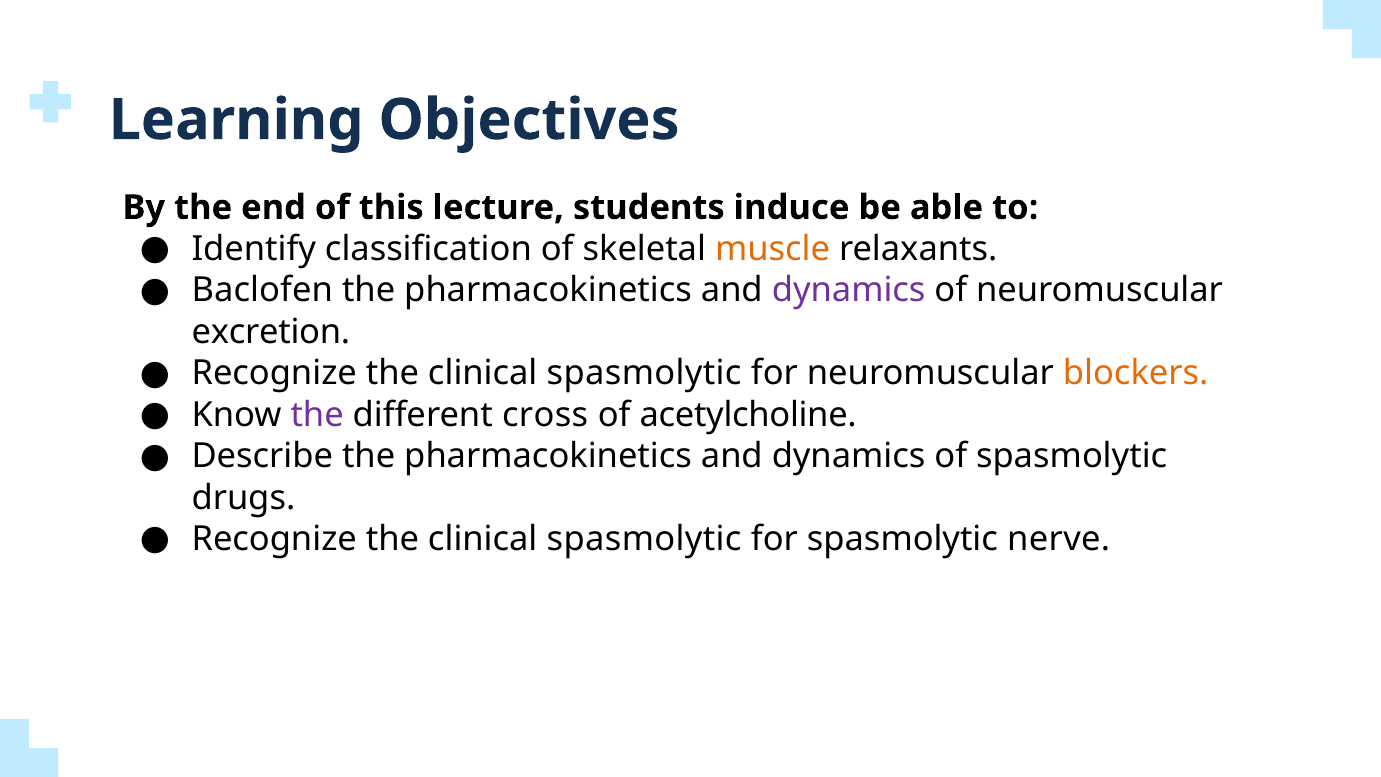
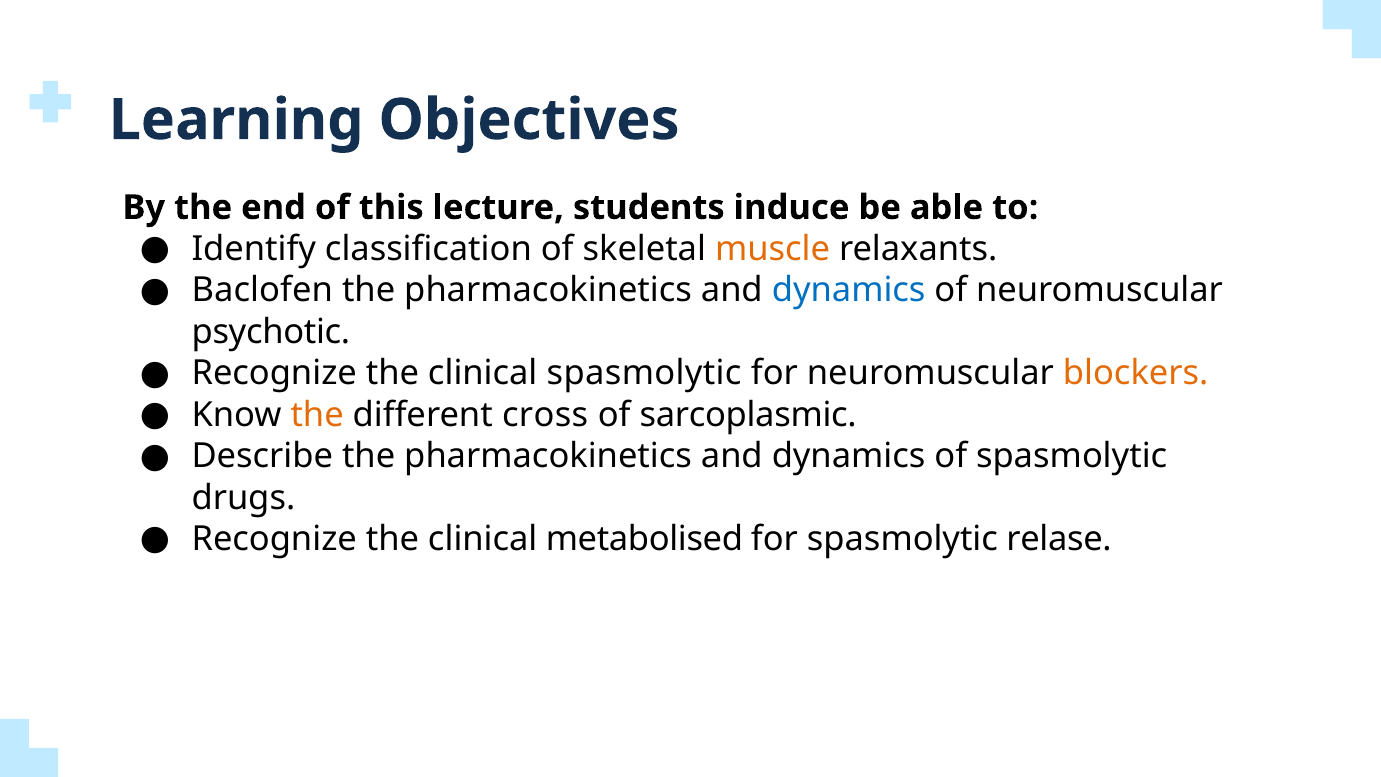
dynamics at (849, 290) colour: purple -> blue
excretion: excretion -> psychotic
the at (317, 415) colour: purple -> orange
acetylcholine: acetylcholine -> sarcoplasmic
spasmolytic at (644, 539): spasmolytic -> metabolised
nerve: nerve -> relase
